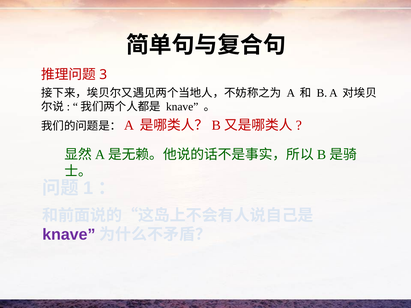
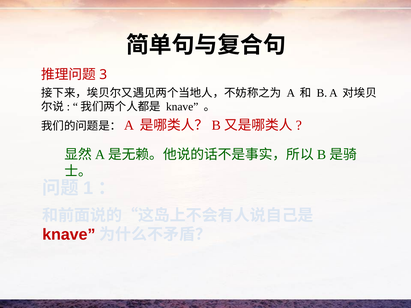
knave at (69, 235) colour: purple -> red
